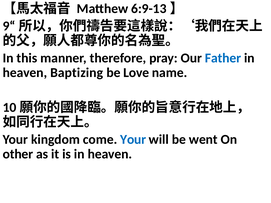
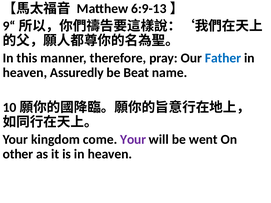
Baptizing: Baptizing -> Assuredly
Love: Love -> Beat
Your at (133, 140) colour: blue -> purple
